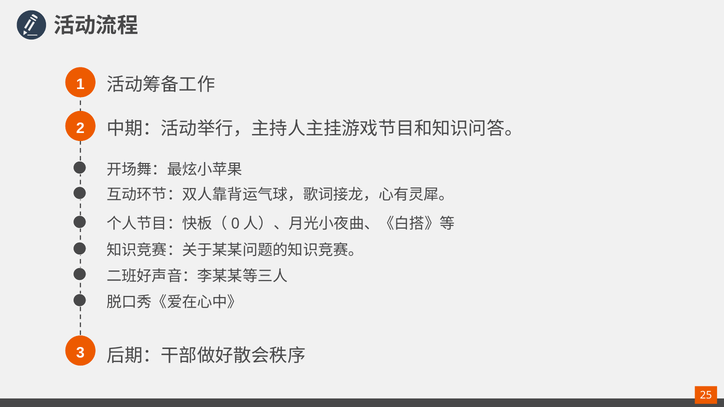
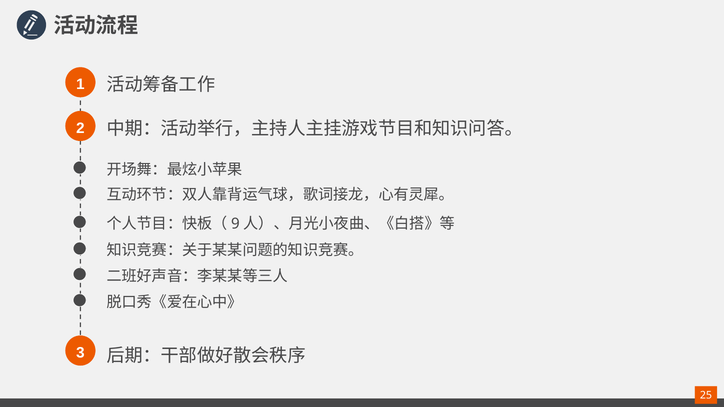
0: 0 -> 9
